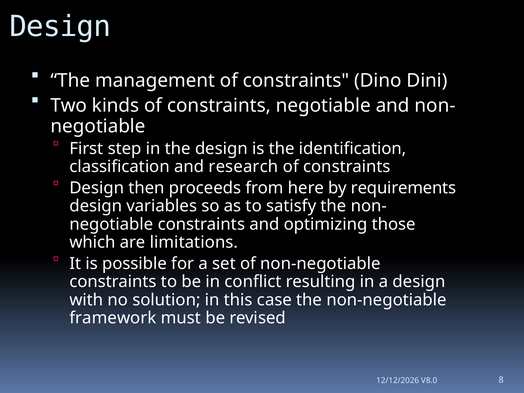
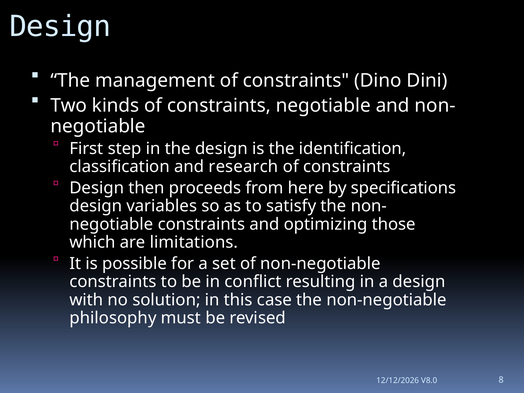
requirements: requirements -> specifications
framework: framework -> philosophy
